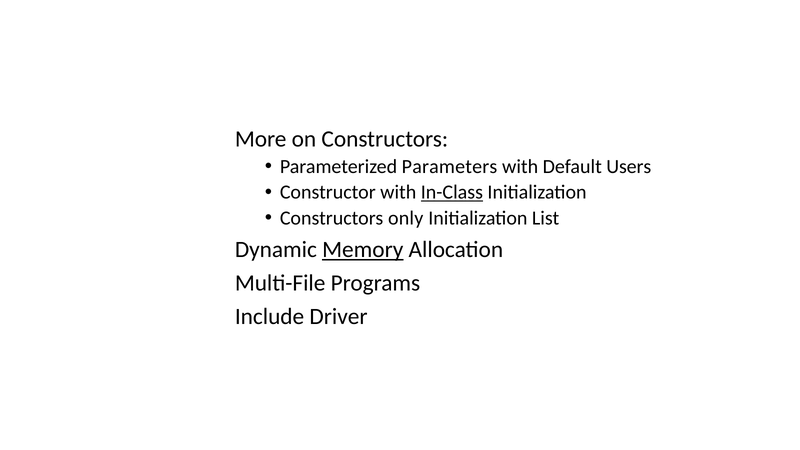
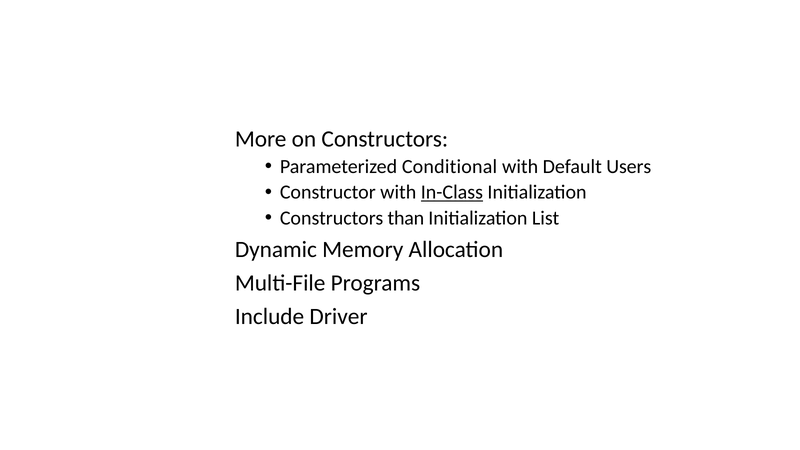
Parameters: Parameters -> Conditional
only: only -> than
Memory underline: present -> none
